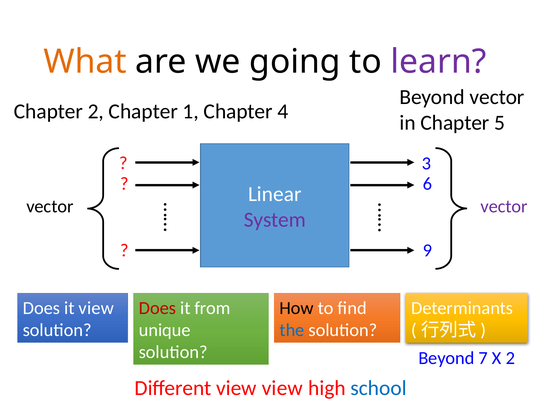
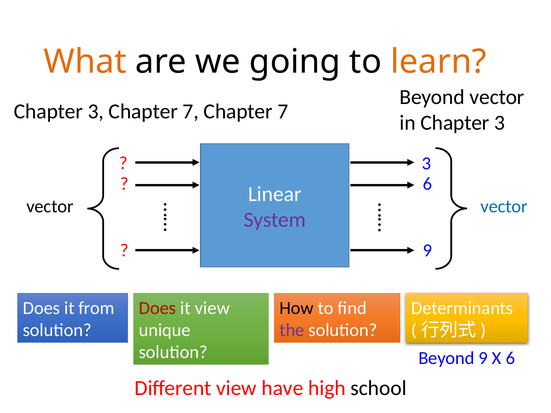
learn colour: purple -> orange
2 at (96, 112): 2 -> 3
1 at (191, 112): 1 -> 7
4 at (283, 112): 4 -> 7
in Chapter 5: 5 -> 3
vector at (504, 207) colour: purple -> blue
it view: view -> from
it from: from -> view
the colour: blue -> purple
Beyond 7: 7 -> 9
X 2: 2 -> 6
view view: view -> have
school colour: blue -> black
